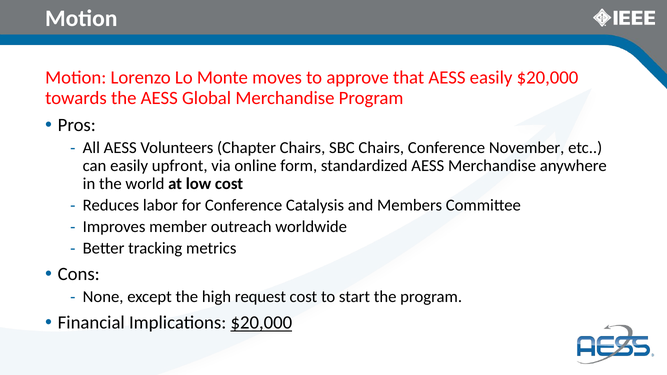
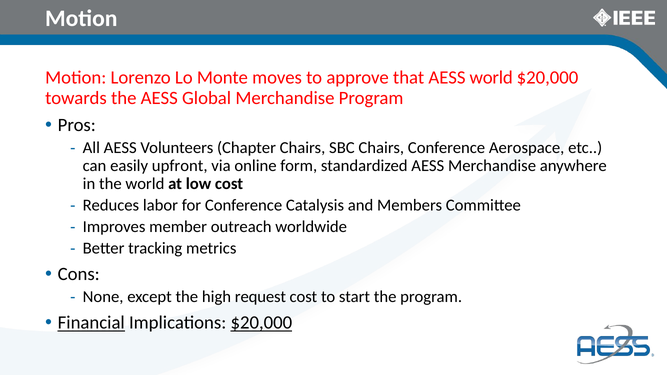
AESS easily: easily -> world
November: November -> Aerospace
Financial underline: none -> present
